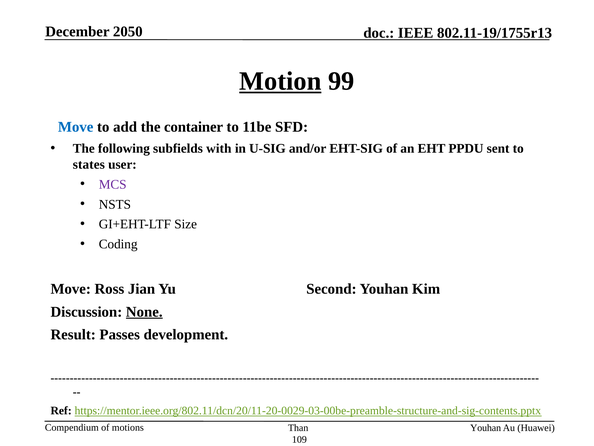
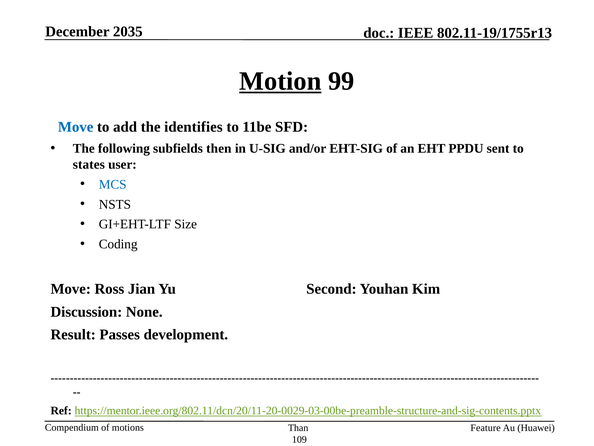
2050: 2050 -> 2035
container: container -> identifies
with: with -> then
MCS colour: purple -> blue
None underline: present -> none
Youhan at (486, 427): Youhan -> Feature
